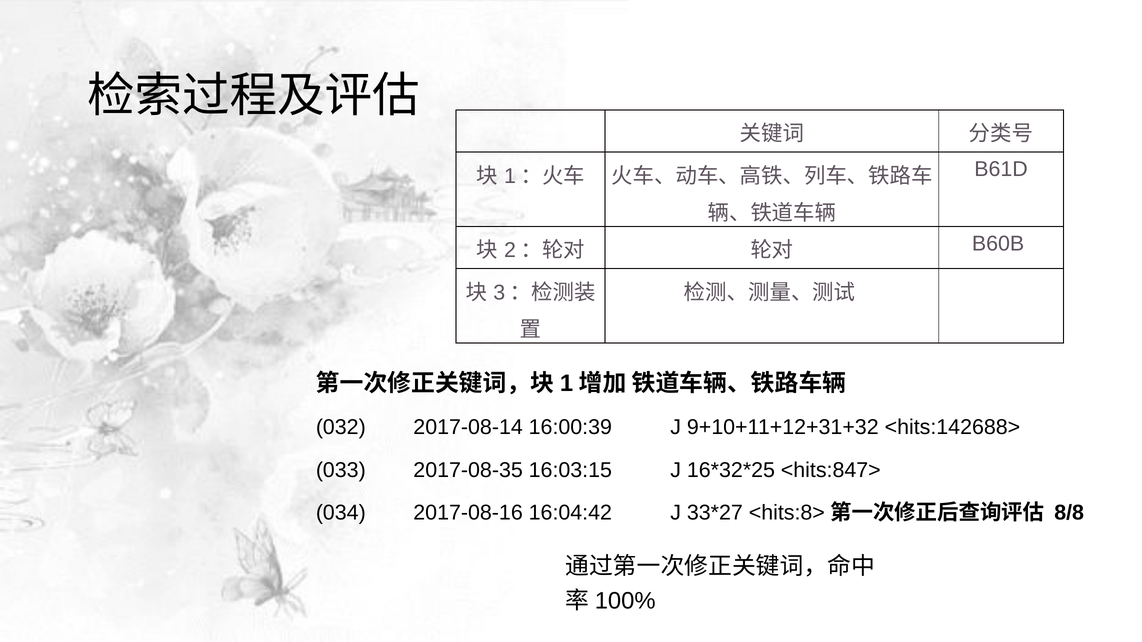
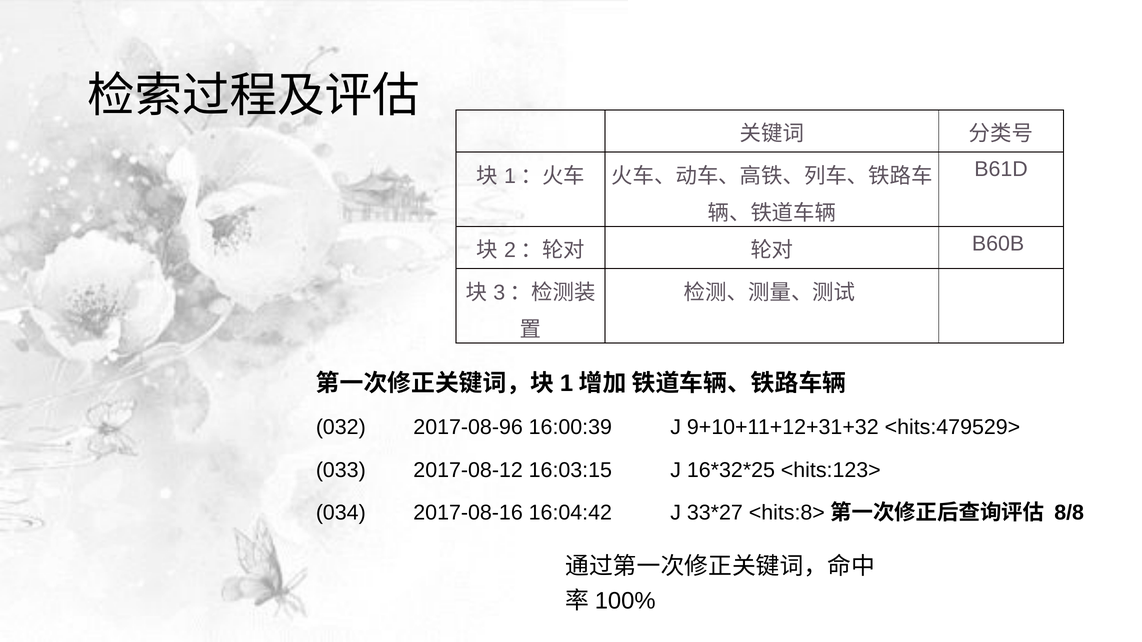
2017-08-14: 2017-08-14 -> 2017-08-96
<hits:142688>: <hits:142688> -> <hits:479529>
2017-08-35: 2017-08-35 -> 2017-08-12
<hits:847>: <hits:847> -> <hits:123>
